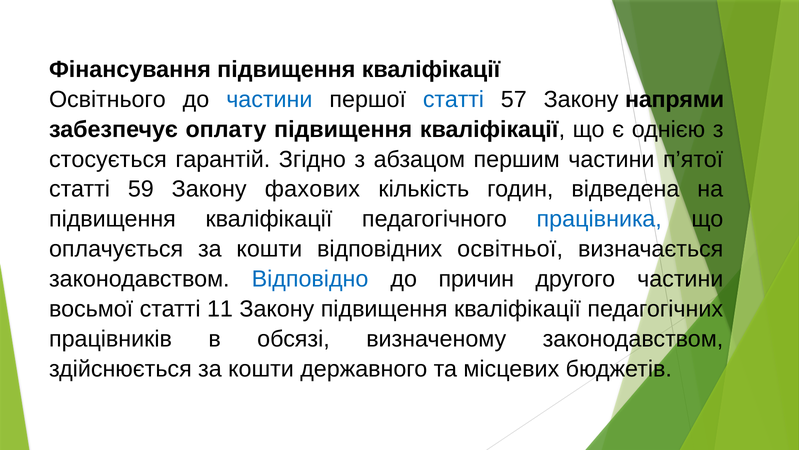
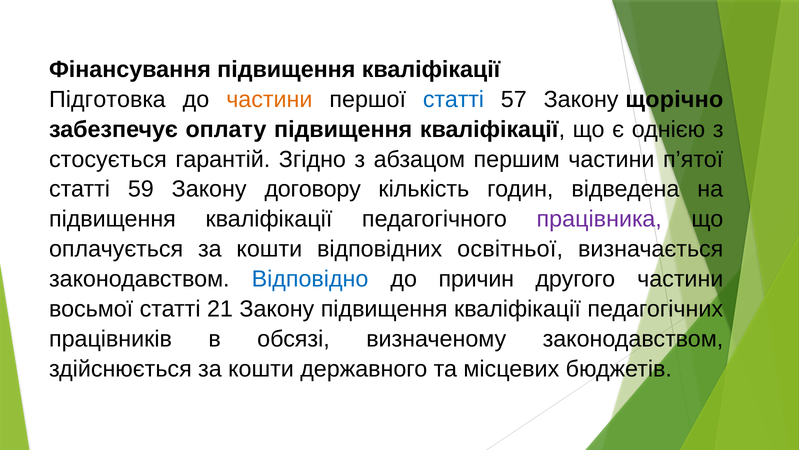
Освітнього: Освітнього -> Підготовка
частини at (269, 99) colour: blue -> orange
напрями: напрями -> щорічно
фахових: фахових -> договору
працівника colour: blue -> purple
11: 11 -> 21
